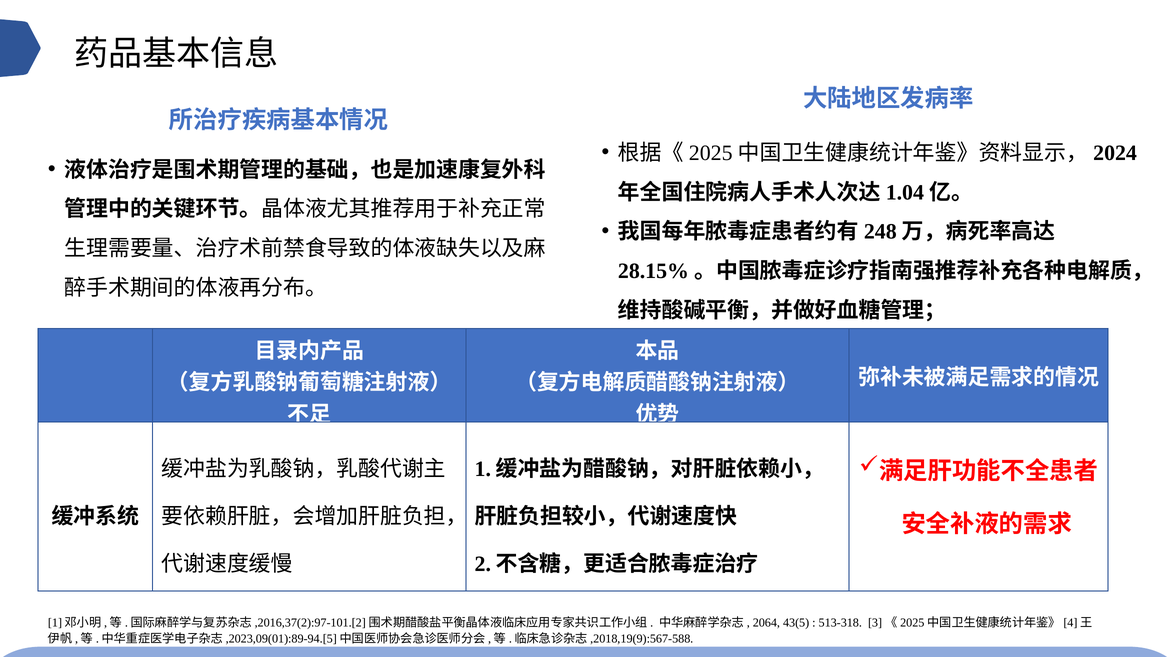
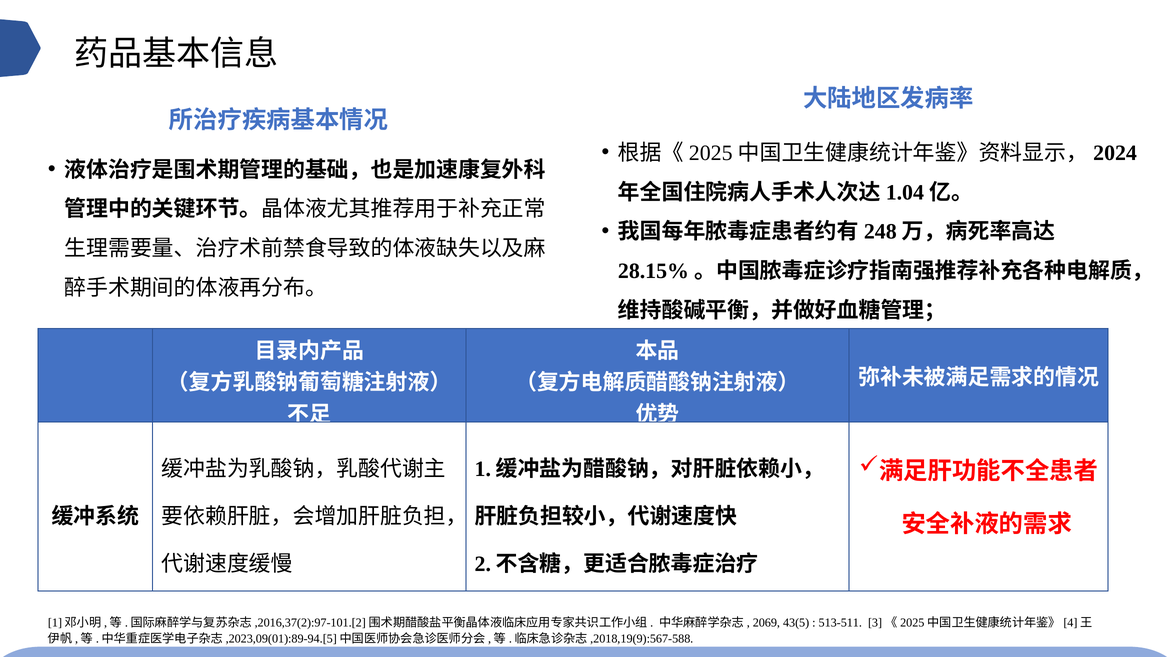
2064: 2064 -> 2069
513-318: 513-318 -> 513-511
